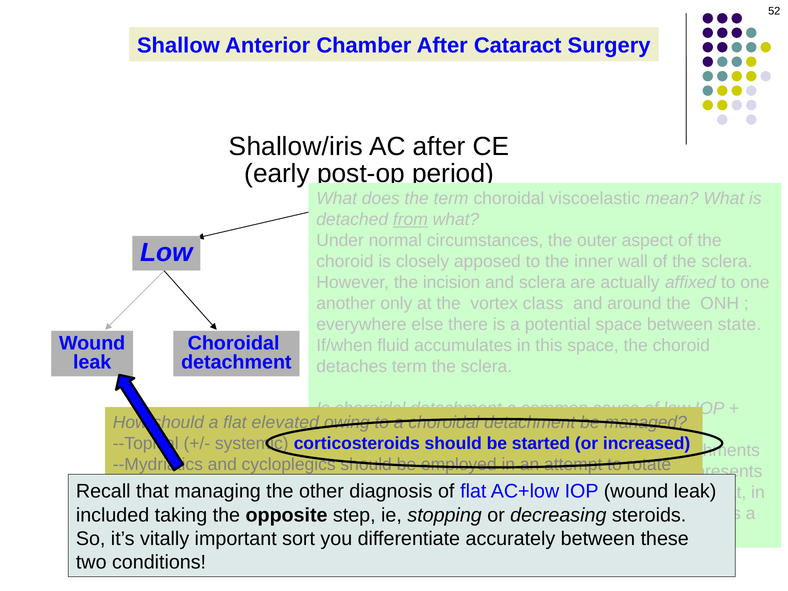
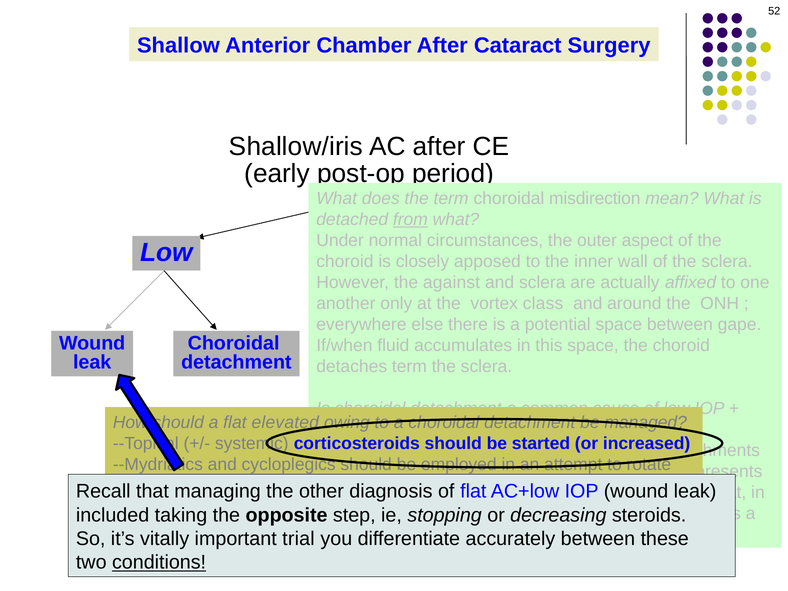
viscoelastic: viscoelastic -> misdirection
incision: incision -> against
state: state -> gape
sort: sort -> trial
conditions underline: none -> present
